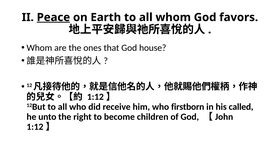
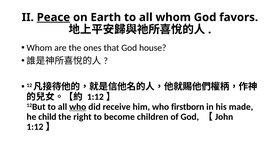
who at (78, 107) underline: none -> present
called: called -> made
unto: unto -> child
